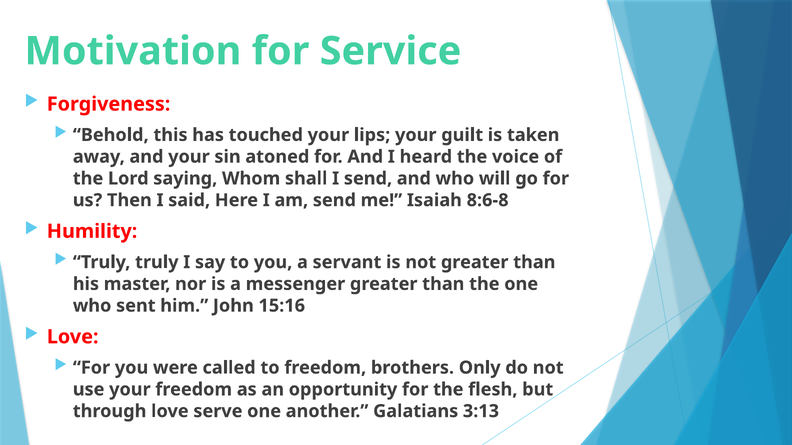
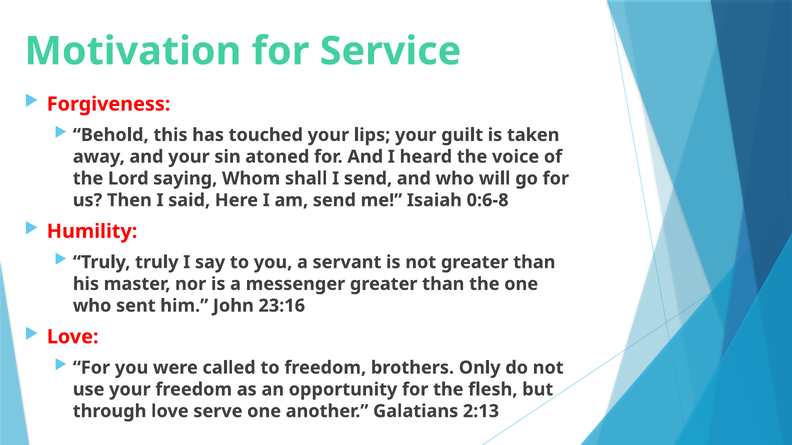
8:6-8: 8:6-8 -> 0:6-8
15:16: 15:16 -> 23:16
3:13: 3:13 -> 2:13
